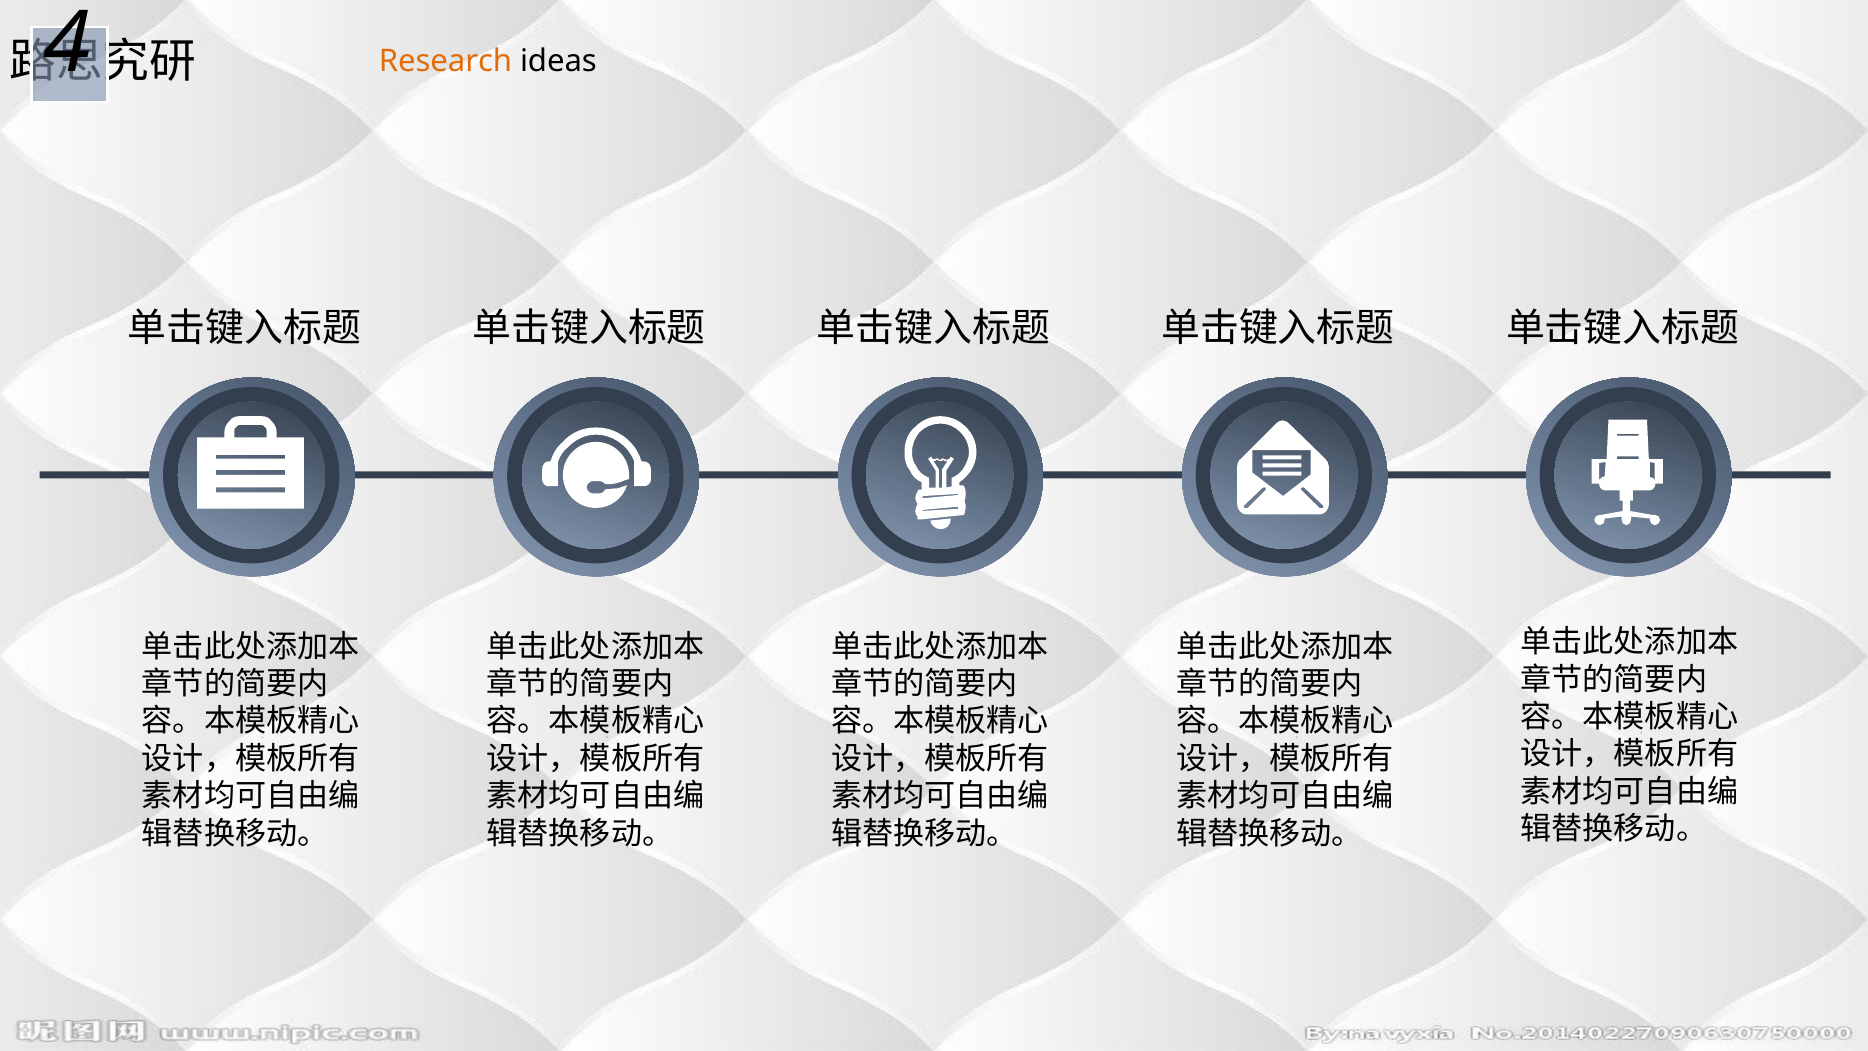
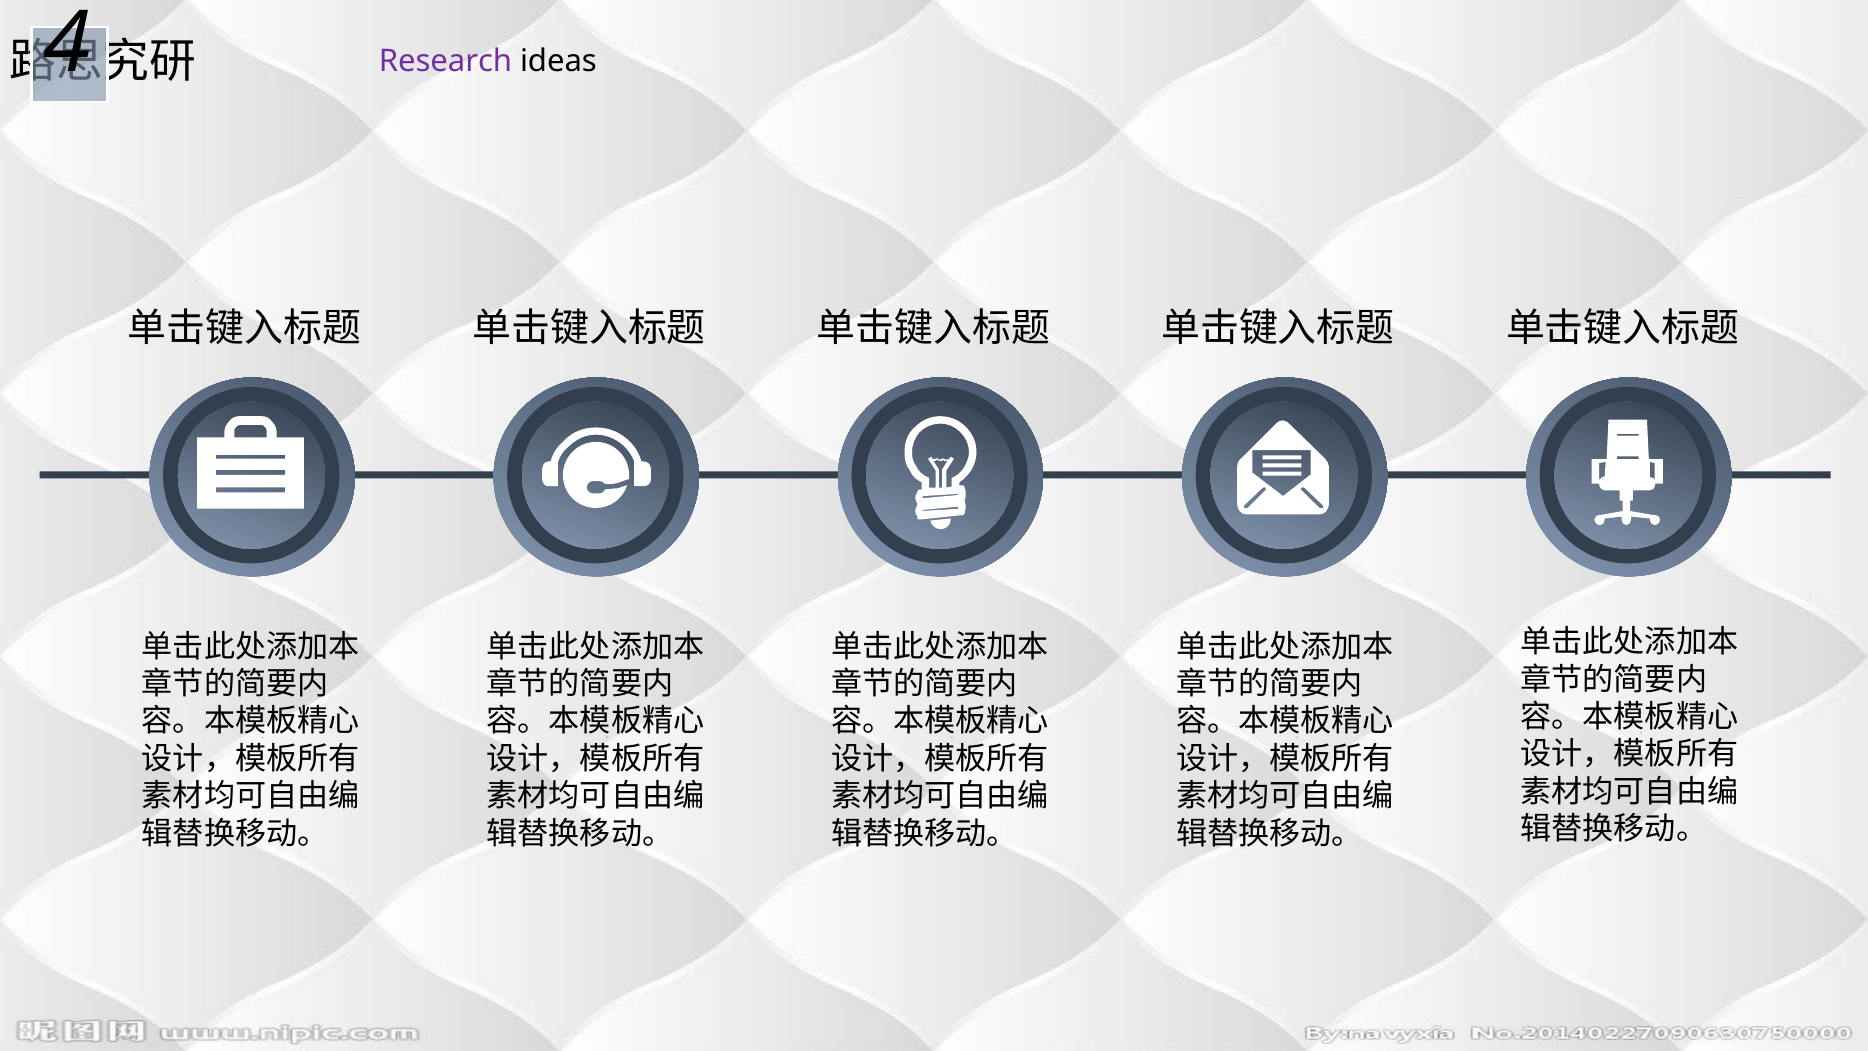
Research colour: orange -> purple
